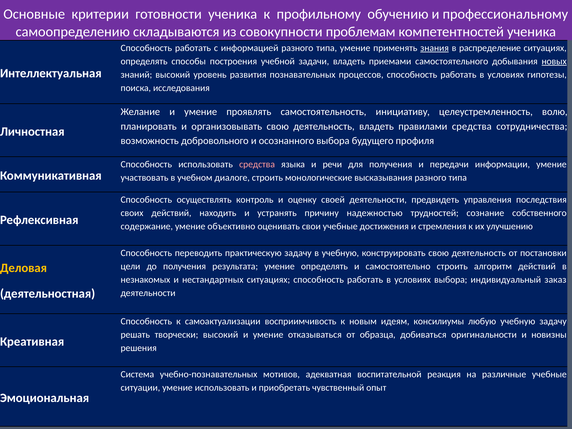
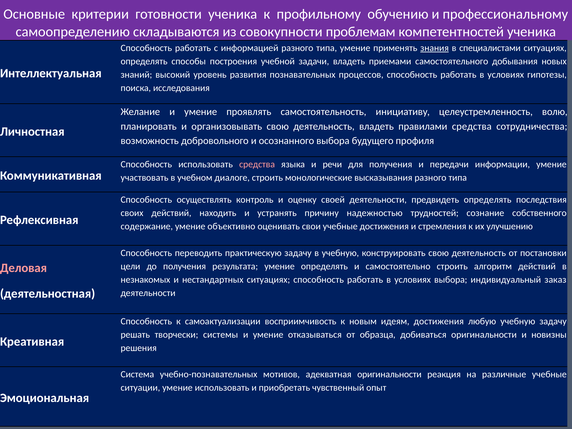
распределение: распределение -> специалистами
новых underline: present -> none
предвидеть управления: управления -> определять
Деловая colour: yellow -> pink
идеям консилиумы: консилиумы -> достижения
творчески высокий: высокий -> системы
адекватная воспитательной: воспитательной -> оригинальности
